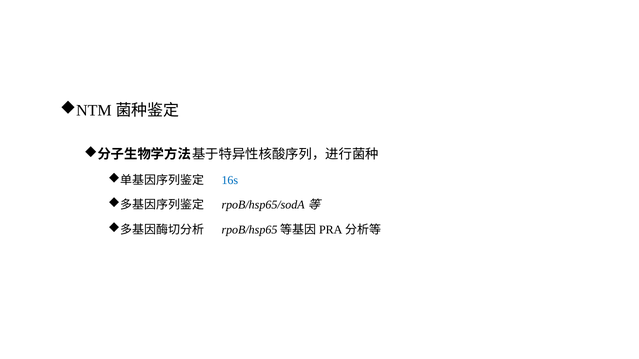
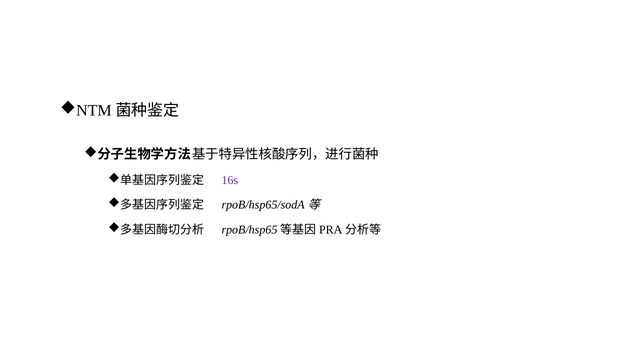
16s colour: blue -> purple
